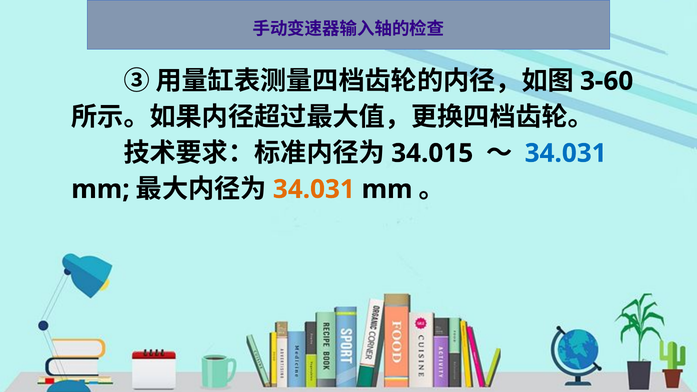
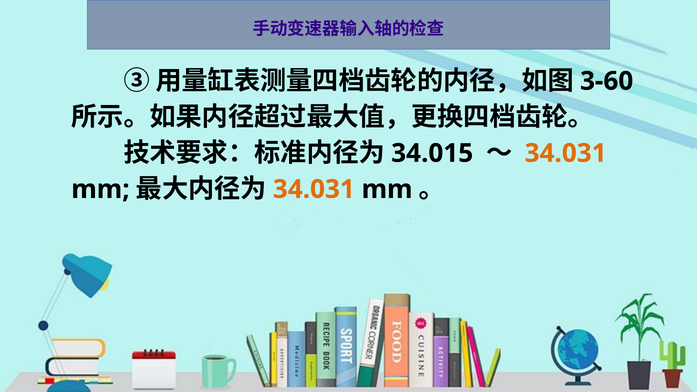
34.031 at (566, 153) colour: blue -> orange
